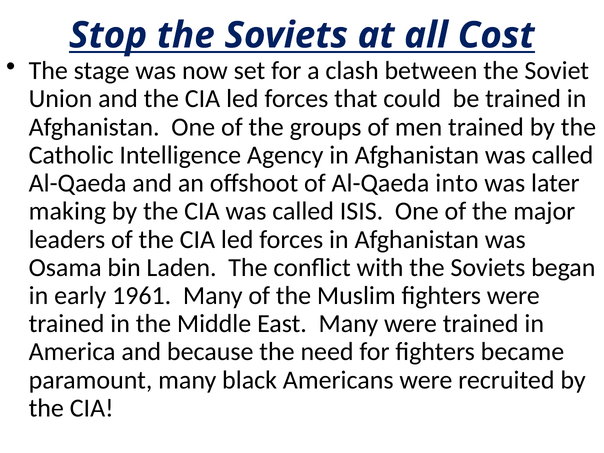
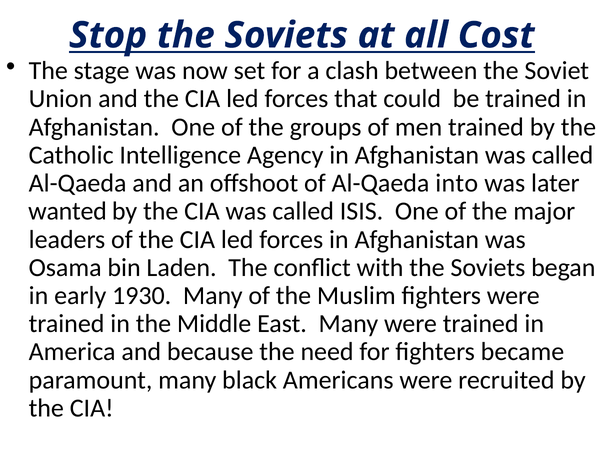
making: making -> wanted
1961: 1961 -> 1930
